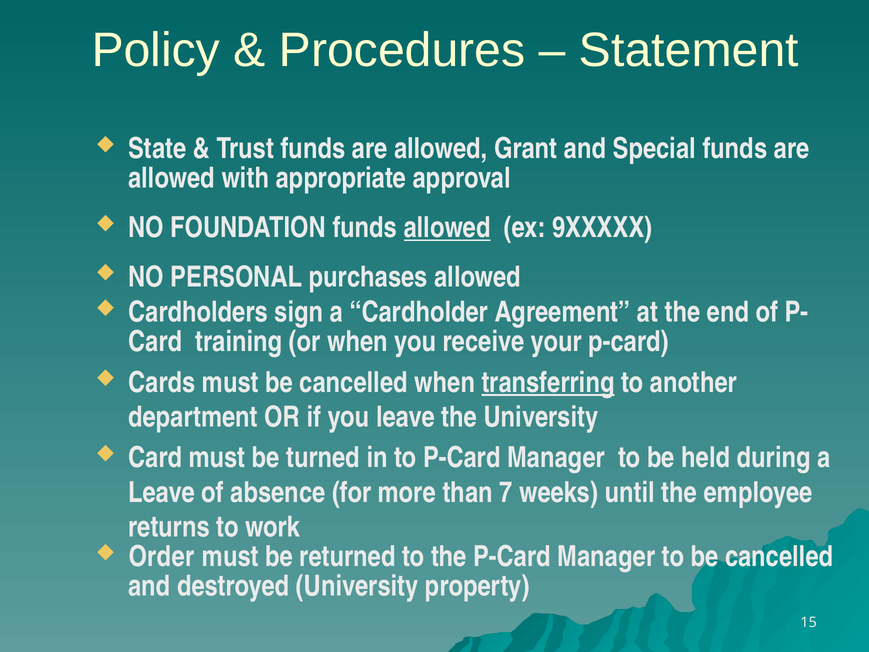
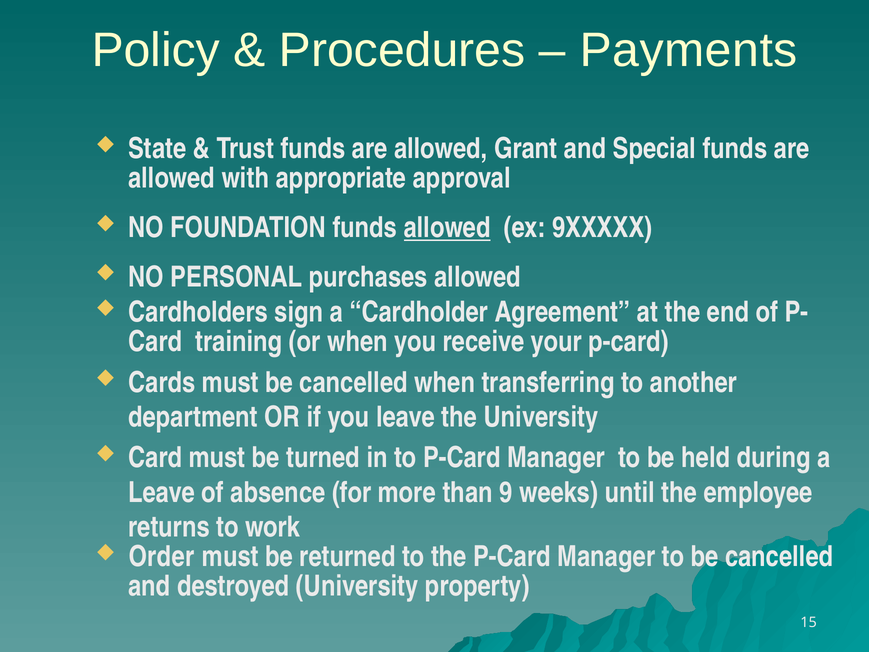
Statement: Statement -> Payments
transferring underline: present -> none
7: 7 -> 9
